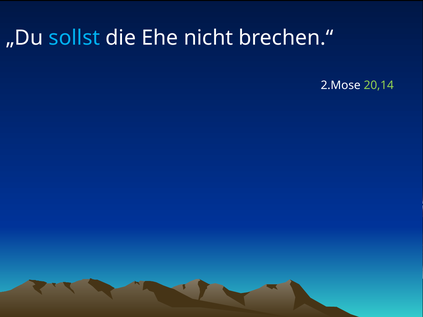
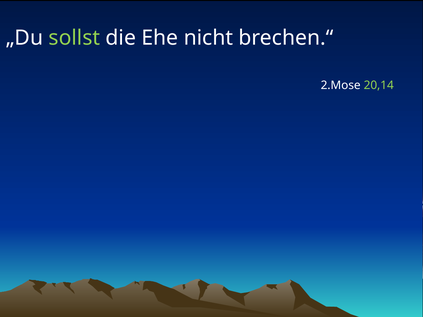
sollst colour: light blue -> light green
